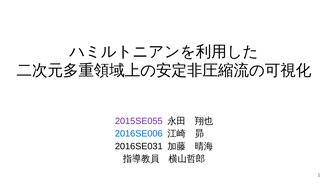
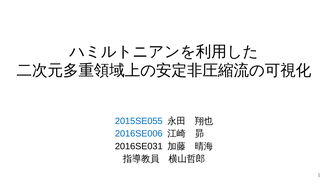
2015SE055 colour: purple -> blue
